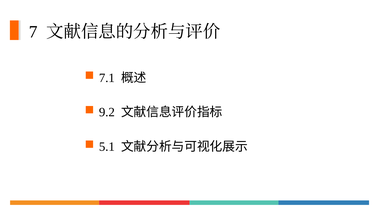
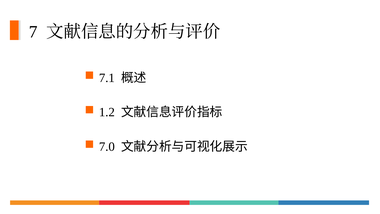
9.2: 9.2 -> 1.2
5.1: 5.1 -> 7.0
